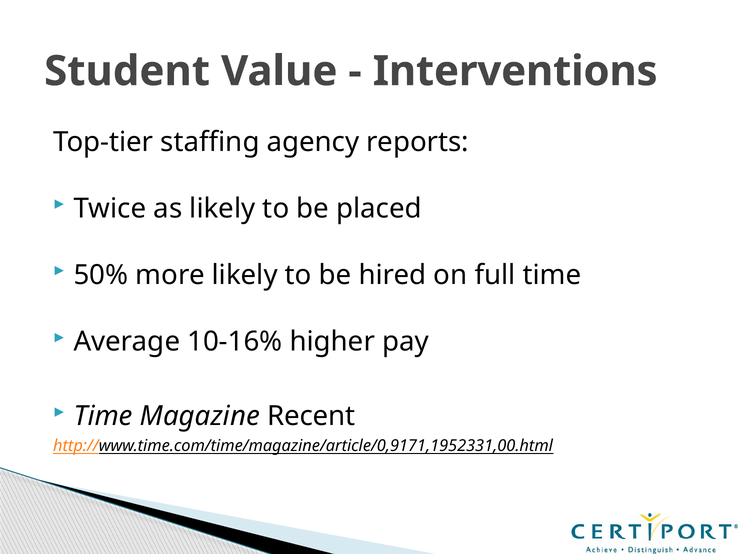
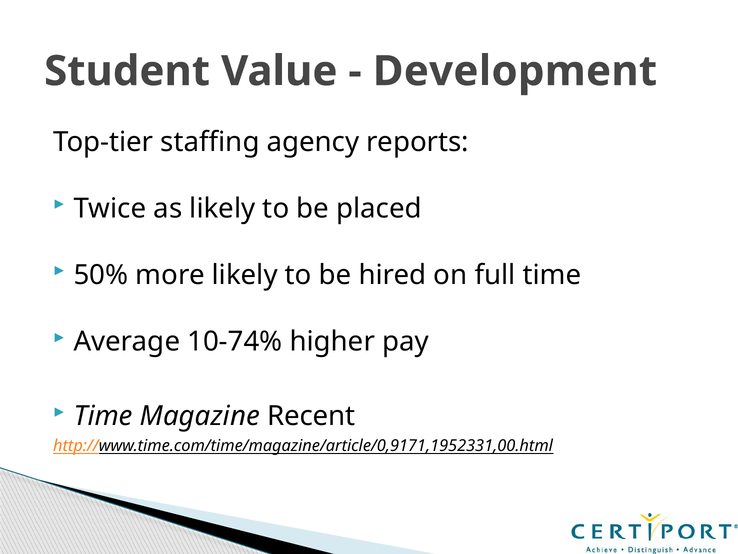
Interventions: Interventions -> Development
10-16%: 10-16% -> 10-74%
